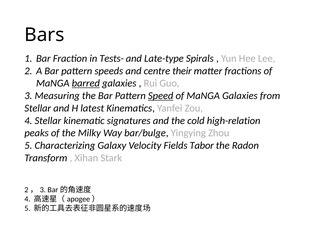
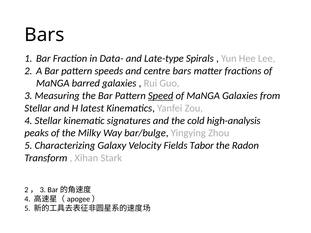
Tests-: Tests- -> Data-
centre their: their -> bars
barred underline: present -> none
high-relation: high-relation -> high-analysis
